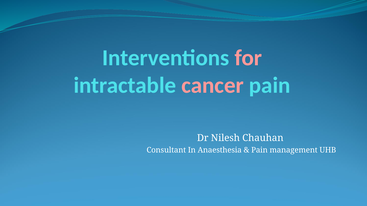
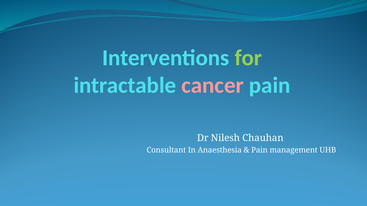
for colour: pink -> light green
